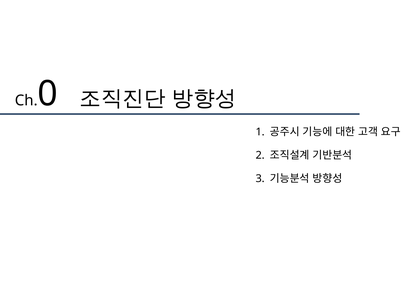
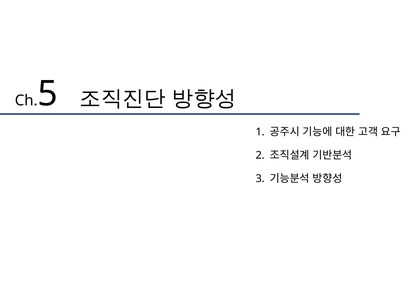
0: 0 -> 5
